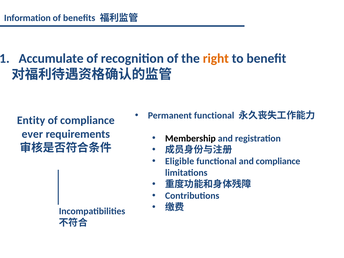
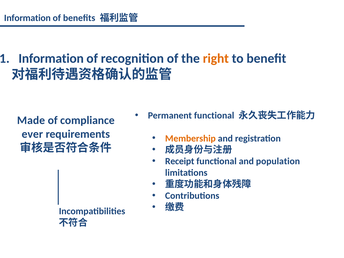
Accumulate at (51, 58): Accumulate -> Information
Entity: Entity -> Made
Membership colour: black -> orange
Eligible: Eligible -> Receipt
and compliance: compliance -> population
